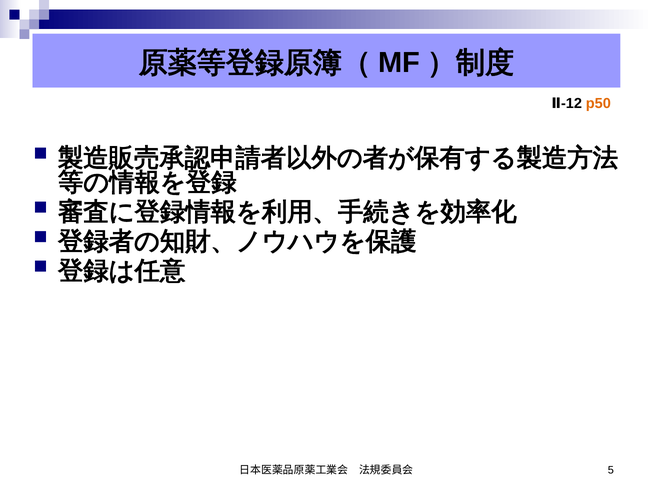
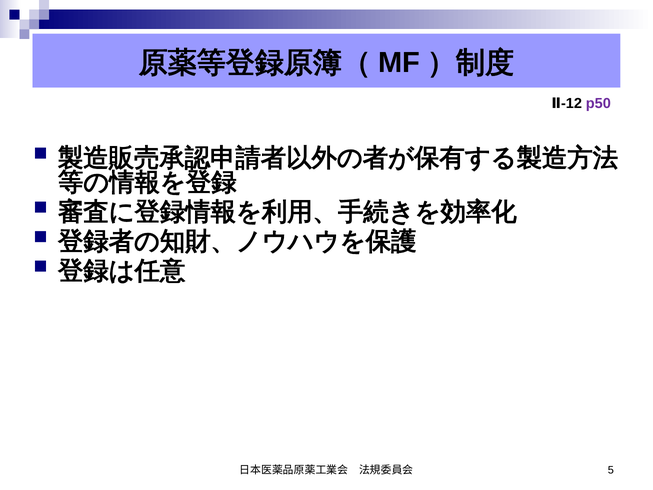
p50 colour: orange -> purple
